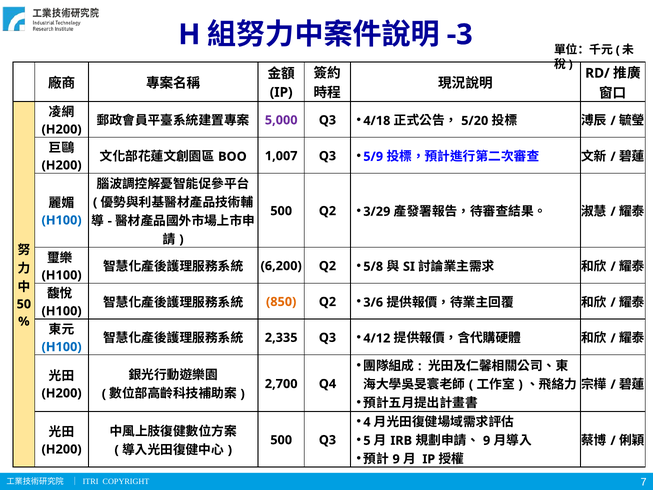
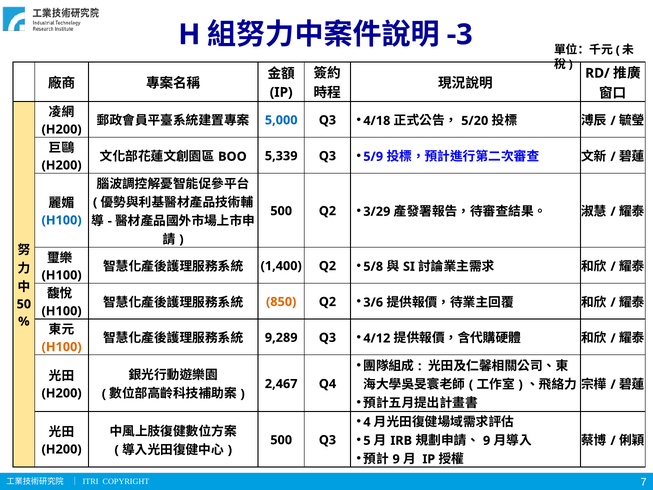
5,000 colour: purple -> blue
1,007: 1,007 -> 5,339
6,200: 6,200 -> 1,400
2,335: 2,335 -> 9,289
H100 at (62, 347) colour: blue -> orange
2,700: 2,700 -> 2,467
